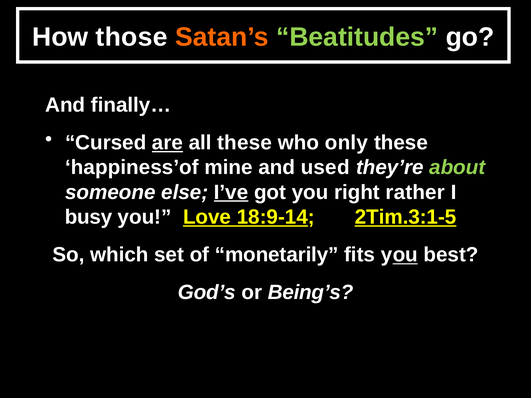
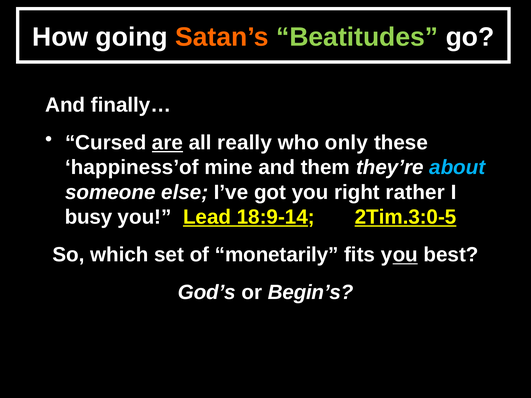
those: those -> going
all these: these -> really
used: used -> them
about colour: light green -> light blue
I’ve underline: present -> none
Love: Love -> Lead
2Tim.3:1-5: 2Tim.3:1-5 -> 2Tim.3:0-5
Being’s: Being’s -> Begin’s
